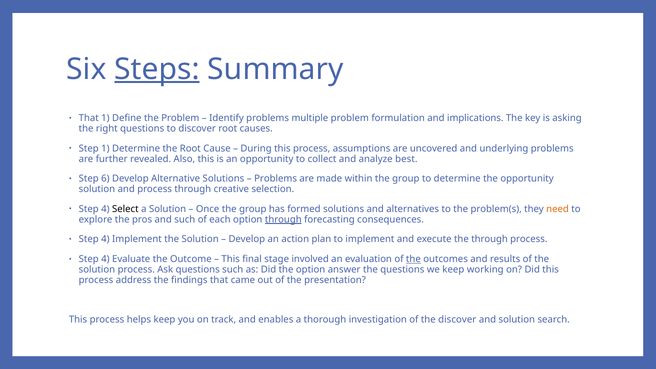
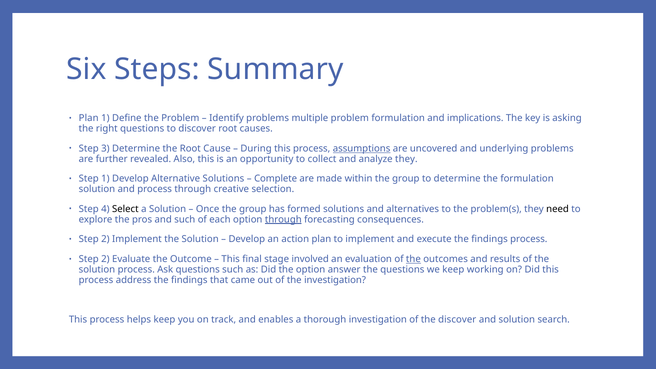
Steps underline: present -> none
That at (89, 118): That -> Plan
Step 1: 1 -> 3
assumptions underline: none -> present
analyze best: best -> they
Step 6: 6 -> 1
Problems at (276, 179): Problems -> Complete
the opportunity: opportunity -> formulation
need colour: orange -> black
4 at (105, 239): 4 -> 2
execute the through: through -> findings
4 at (105, 259): 4 -> 2
the presentation: presentation -> investigation
